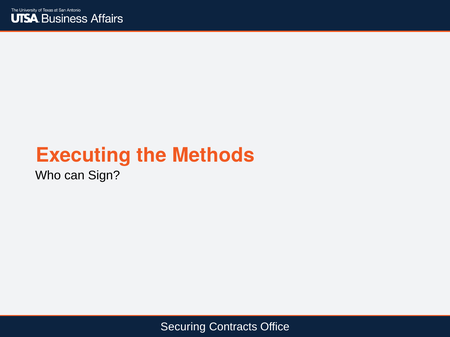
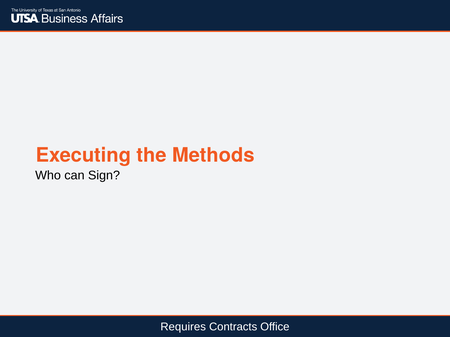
Securing: Securing -> Requires
